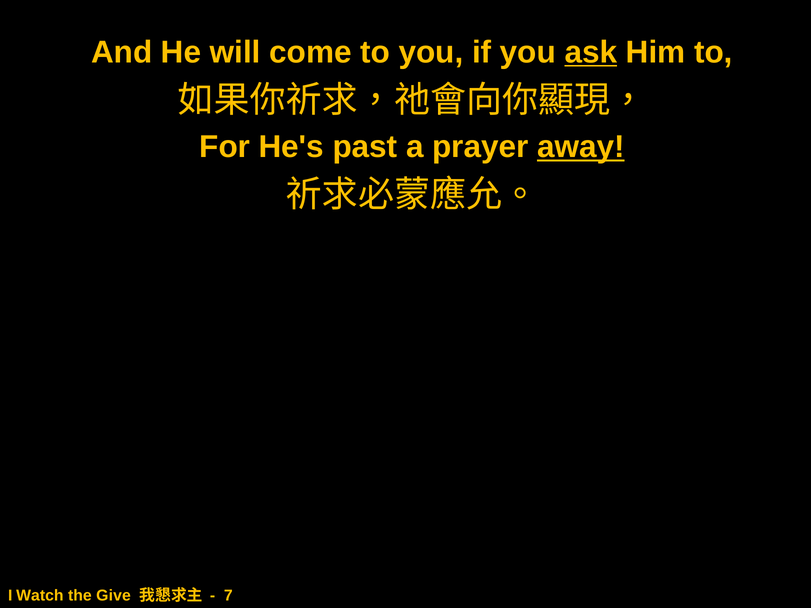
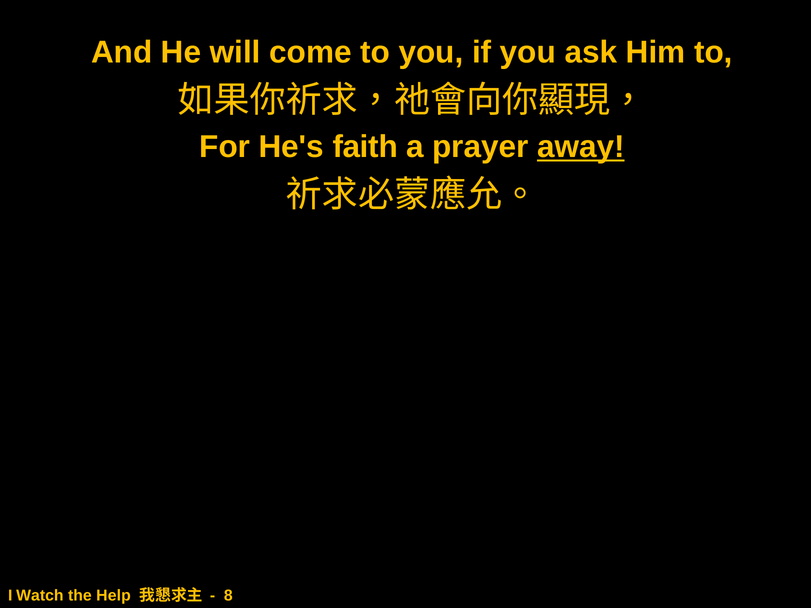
ask underline: present -> none
past: past -> faith
Give: Give -> Help
7: 7 -> 8
